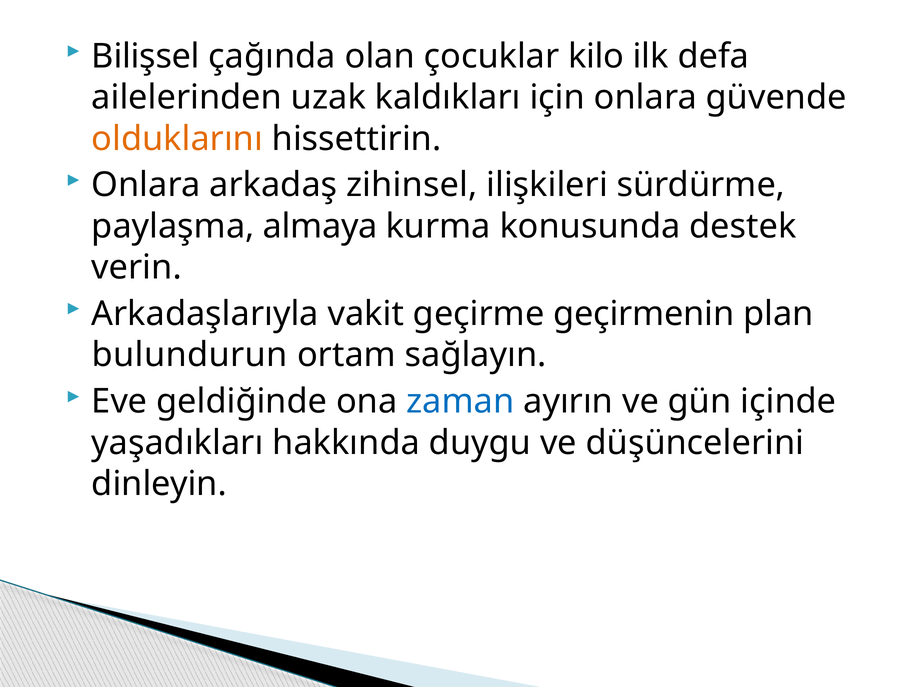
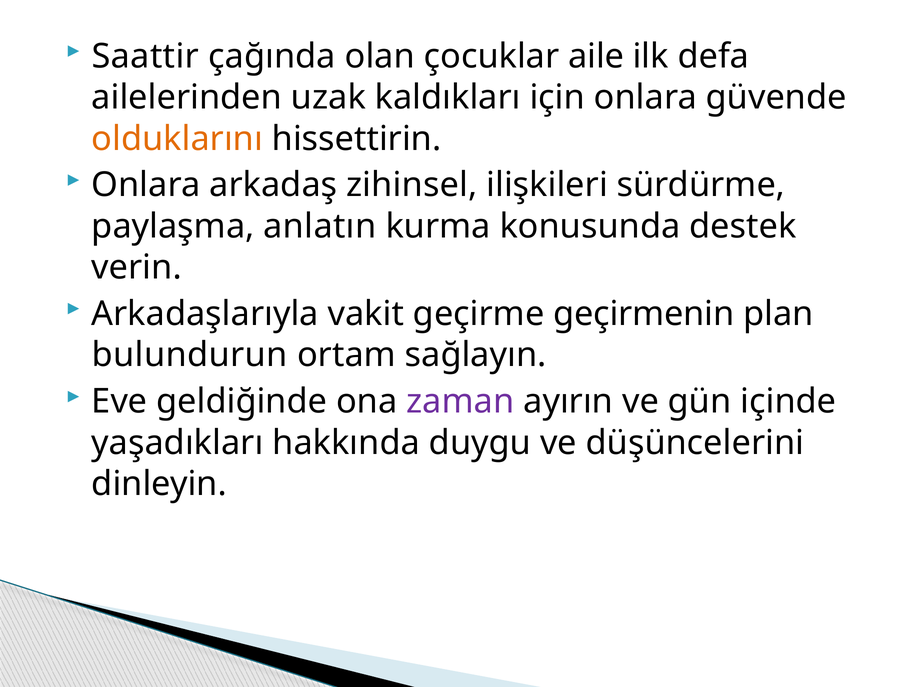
Bilişsel: Bilişsel -> Saattir
kilo: kilo -> aile
almaya: almaya -> anlatın
zaman colour: blue -> purple
